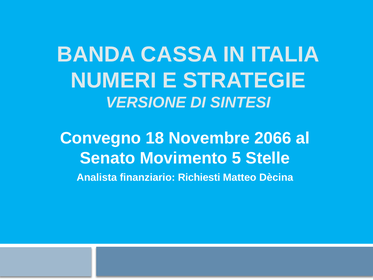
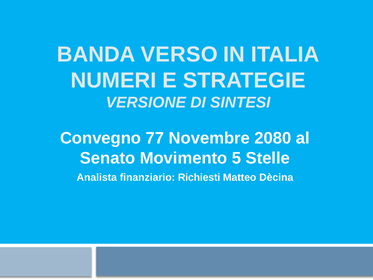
CASSA: CASSA -> VERSO
18: 18 -> 77
2066: 2066 -> 2080
